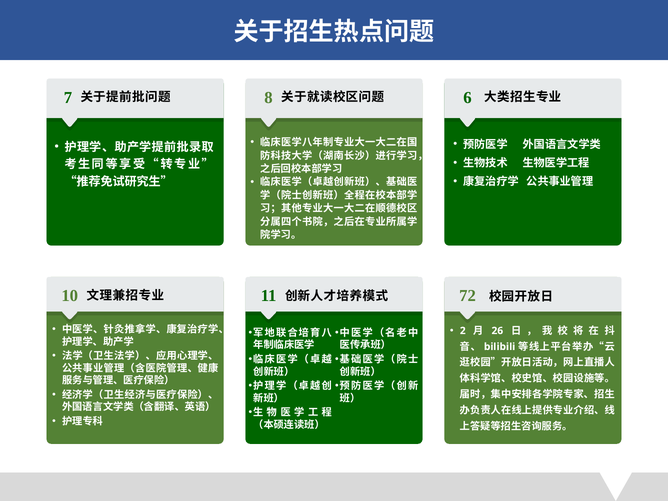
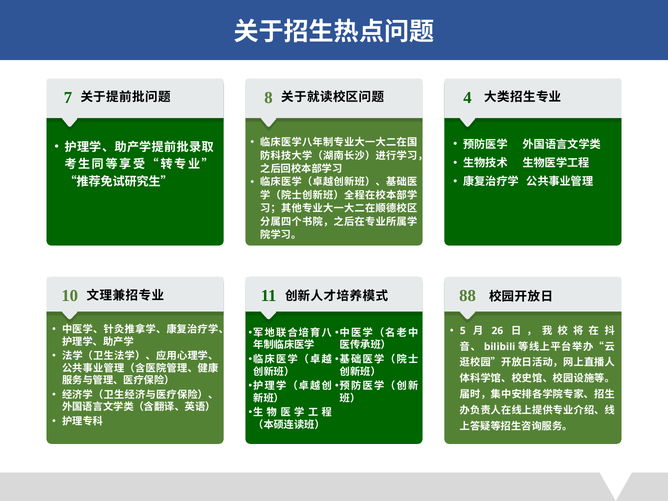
6: 6 -> 4
72: 72 -> 88
2: 2 -> 5
